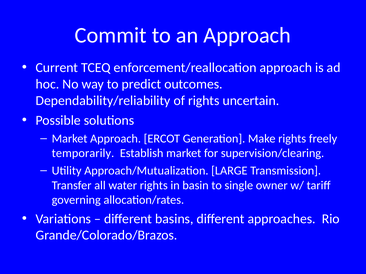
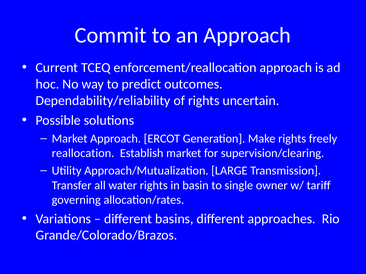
temporarily: temporarily -> reallocation
